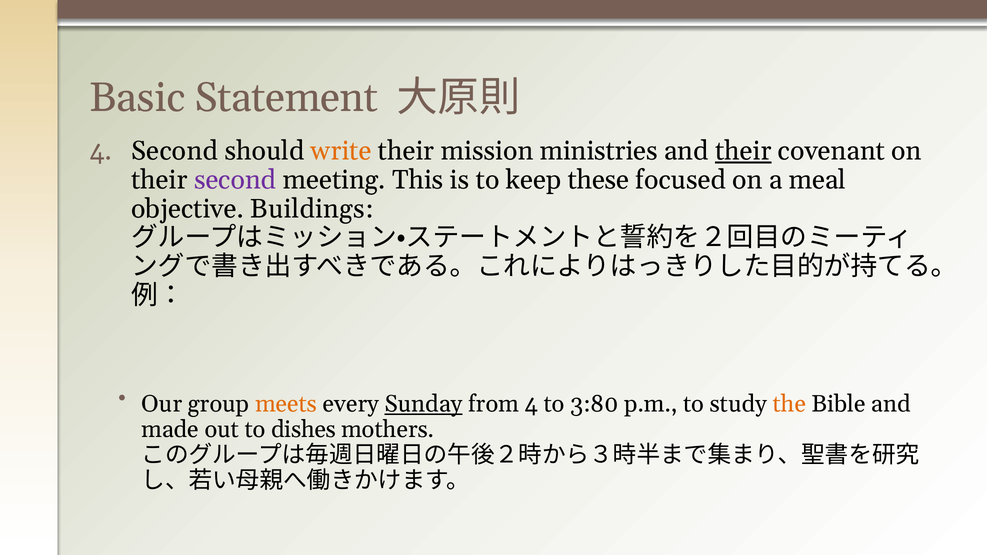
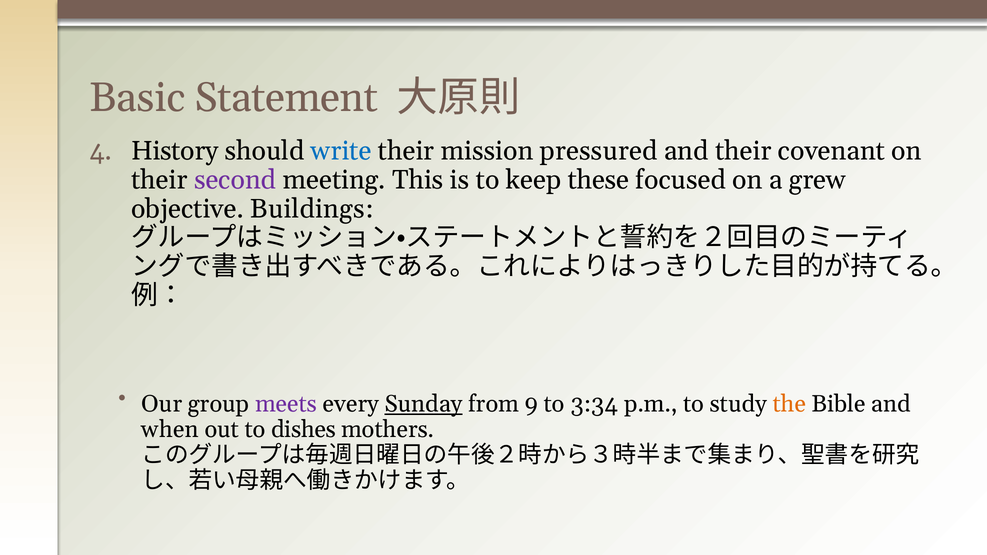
Second at (175, 151): Second -> History
write colour: orange -> blue
ministries: ministries -> pressured
their at (743, 151) underline: present -> none
meal: meal -> grew
meets colour: orange -> purple
from 4: 4 -> 9
3:80: 3:80 -> 3:34
made: made -> when
